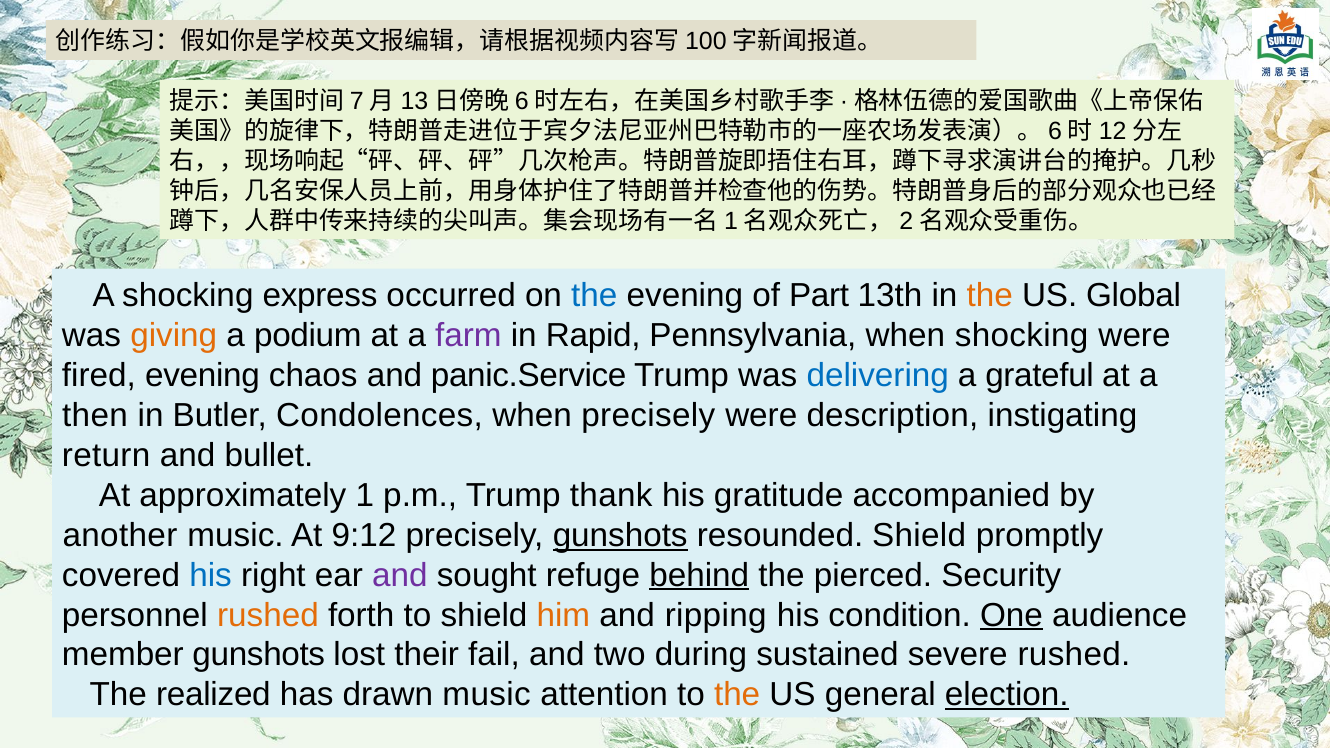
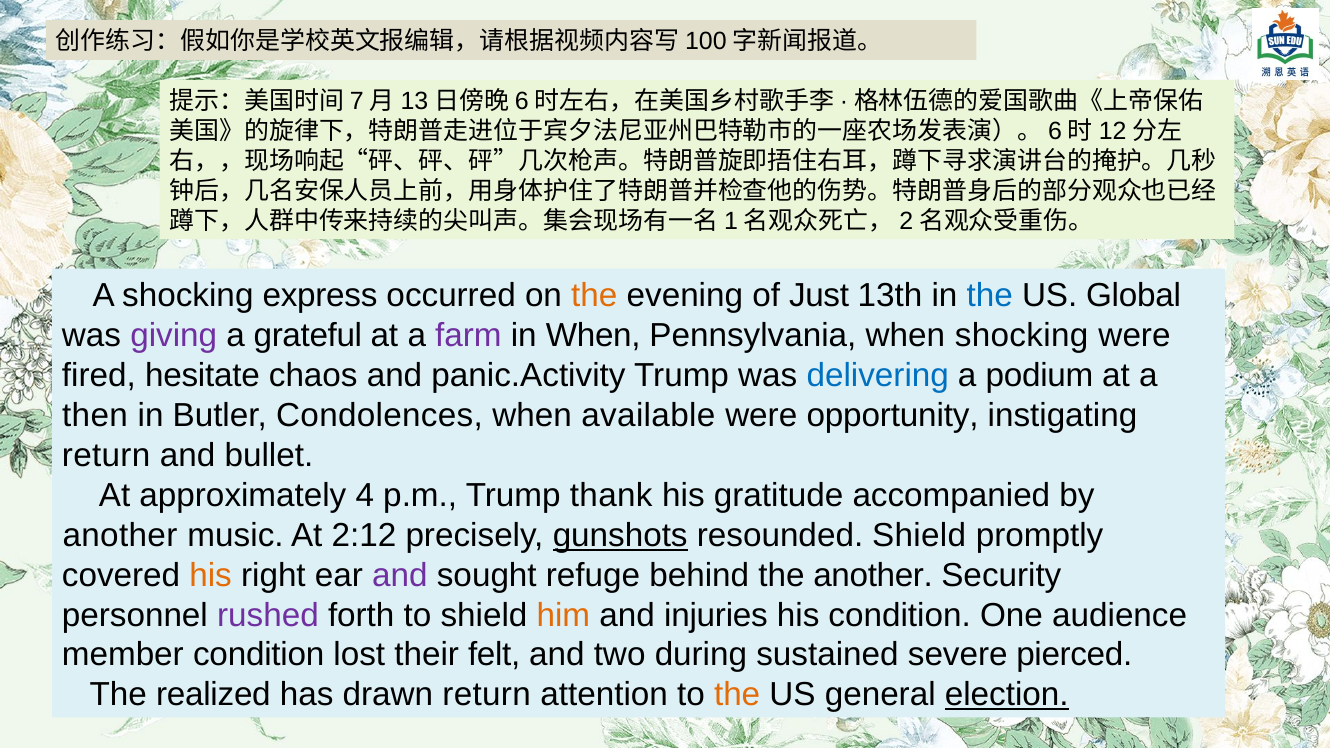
the at (594, 296) colour: blue -> orange
Part: Part -> Just
the at (990, 296) colour: orange -> blue
giving colour: orange -> purple
podium: podium -> grateful
in Rapid: Rapid -> When
fired evening: evening -> hesitate
panic.Service: panic.Service -> panic.Activity
grateful: grateful -> podium
when precisely: precisely -> available
description: description -> opportunity
1: 1 -> 4
9:12: 9:12 -> 2:12
his at (211, 575) colour: blue -> orange
behind underline: present -> none
the pierced: pierced -> another
rushed at (268, 615) colour: orange -> purple
ripping: ripping -> injuries
One underline: present -> none
member gunshots: gunshots -> condition
fail: fail -> felt
severe rushed: rushed -> pierced
drawn music: music -> return
